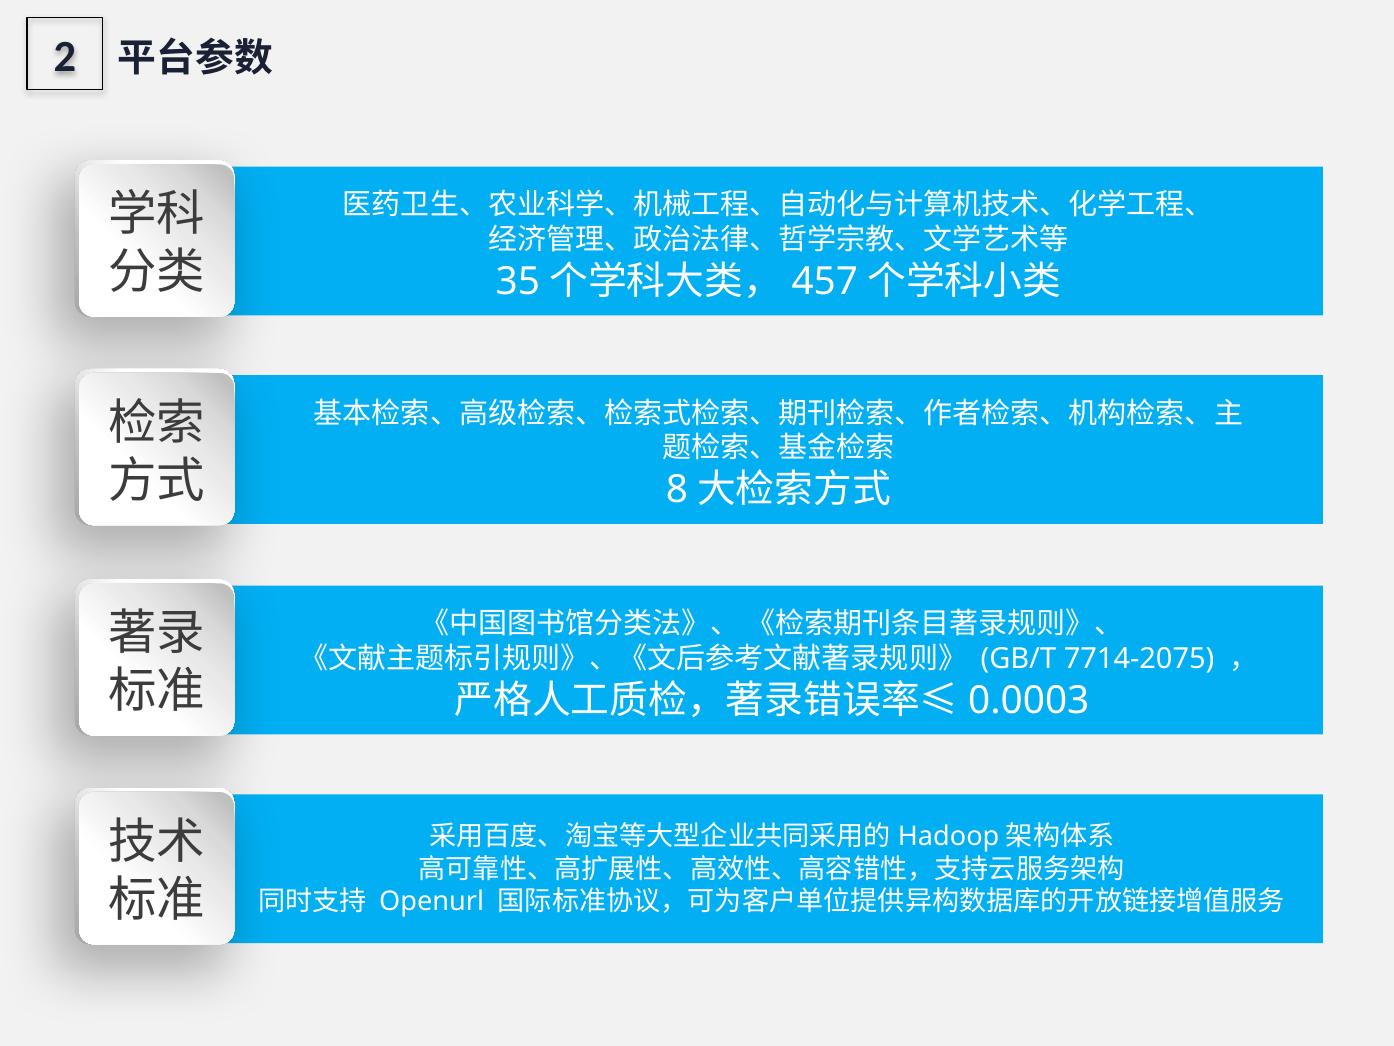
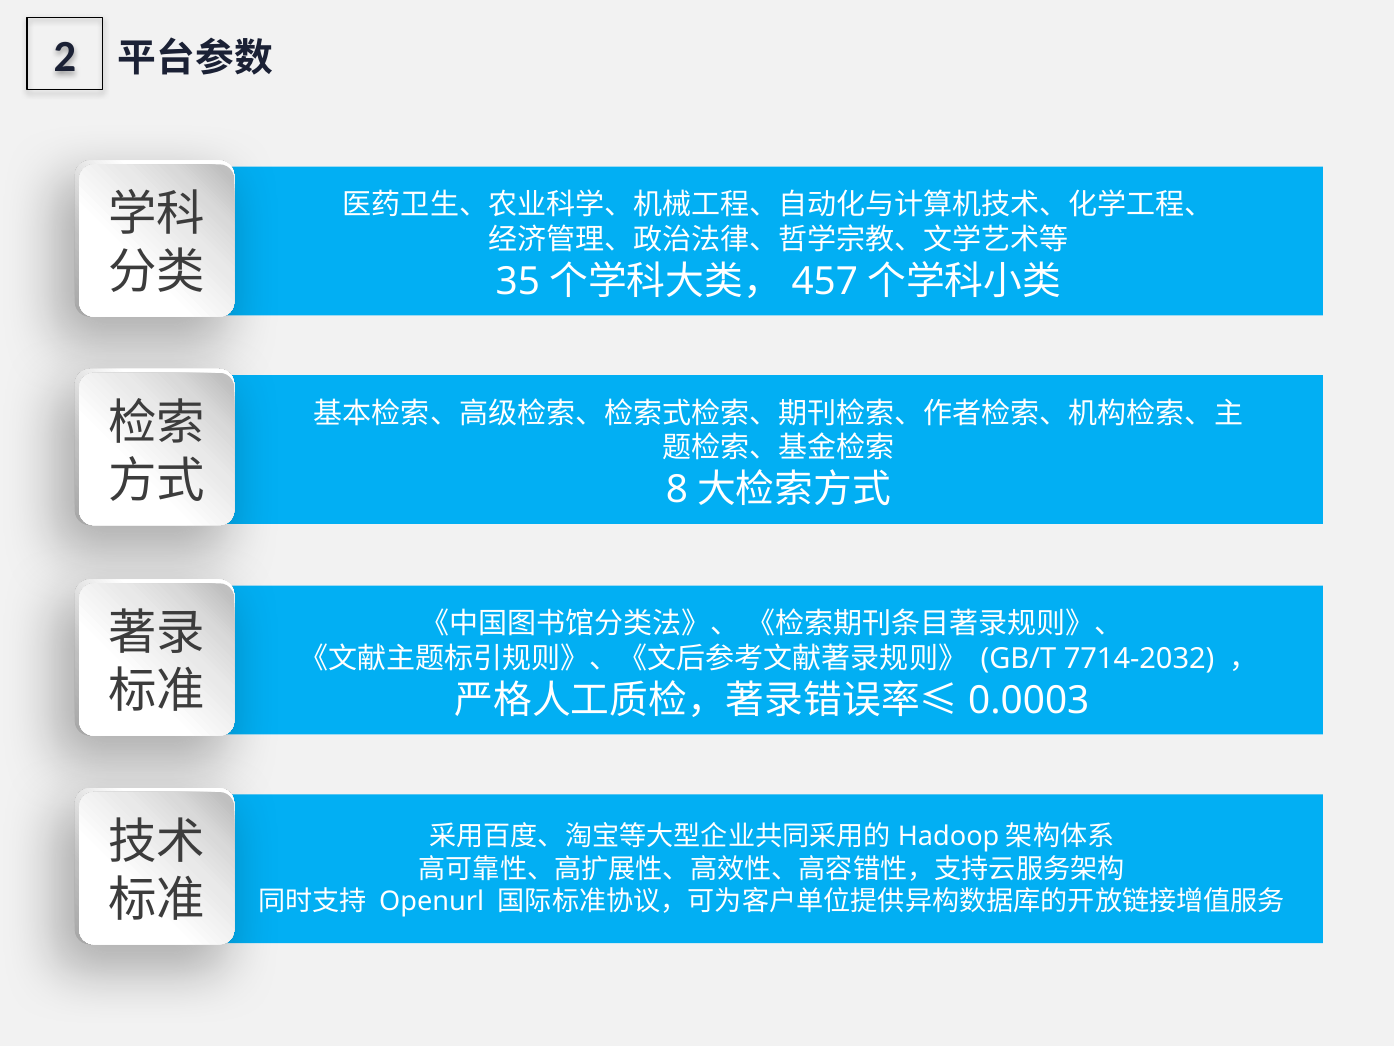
7714-2075: 7714-2075 -> 7714-2032
